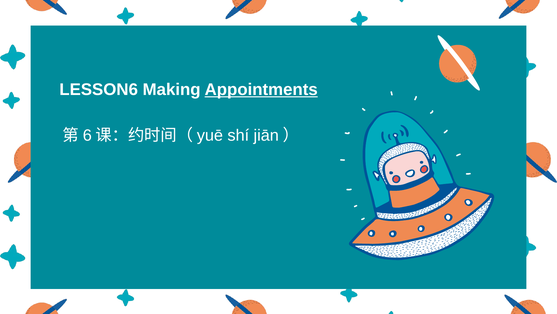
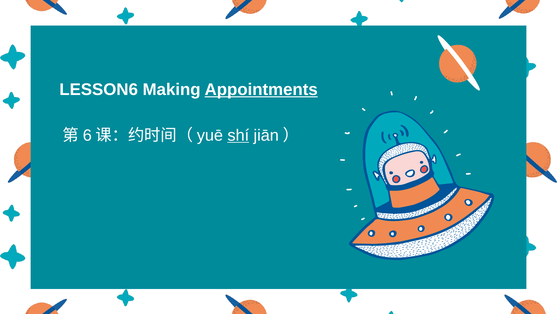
shí underline: none -> present
